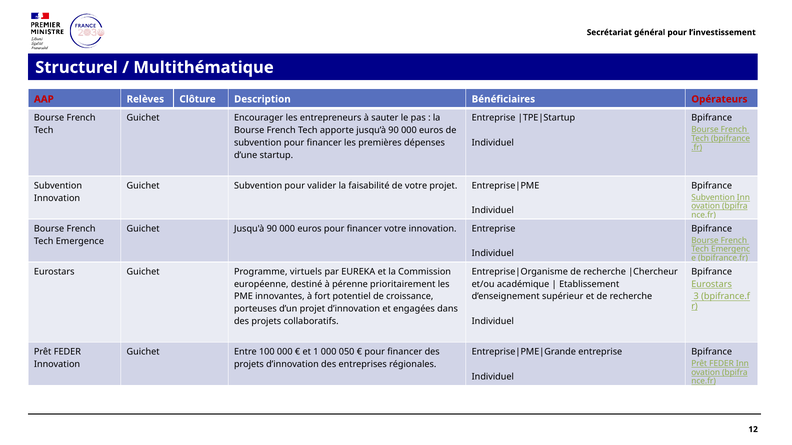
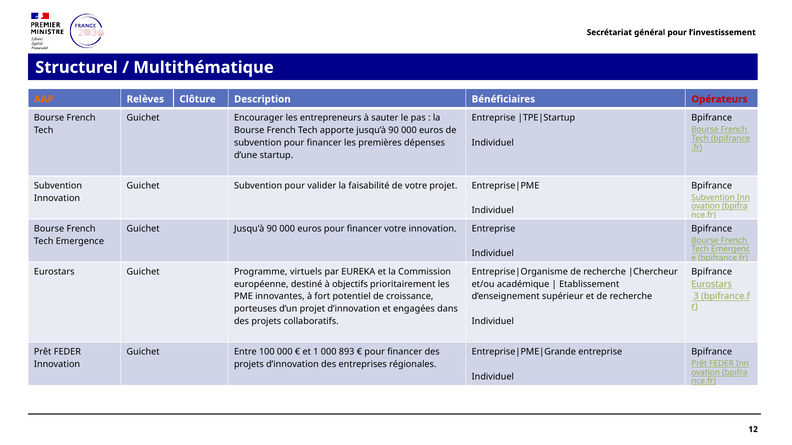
AAP colour: red -> orange
pérenne: pérenne -> objectifs
050: 050 -> 893
